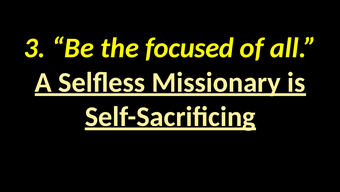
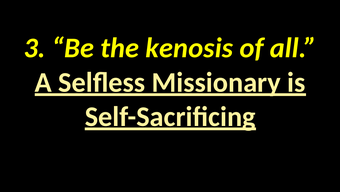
focused: focused -> kenosis
